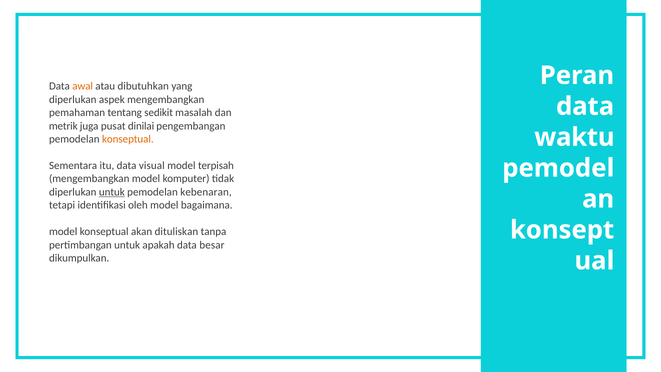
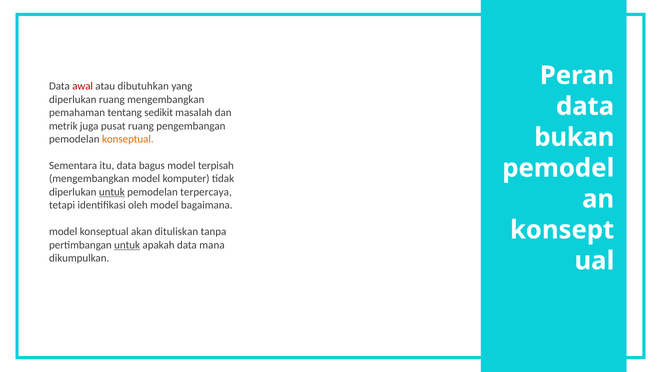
awal colour: orange -> red
diperlukan aspek: aspek -> ruang
pusat dinilai: dinilai -> ruang
waktu: waktu -> bukan
visual: visual -> bagus
kebenaran: kebenaran -> terpercaya
untuk at (127, 245) underline: none -> present
besar: besar -> mana
